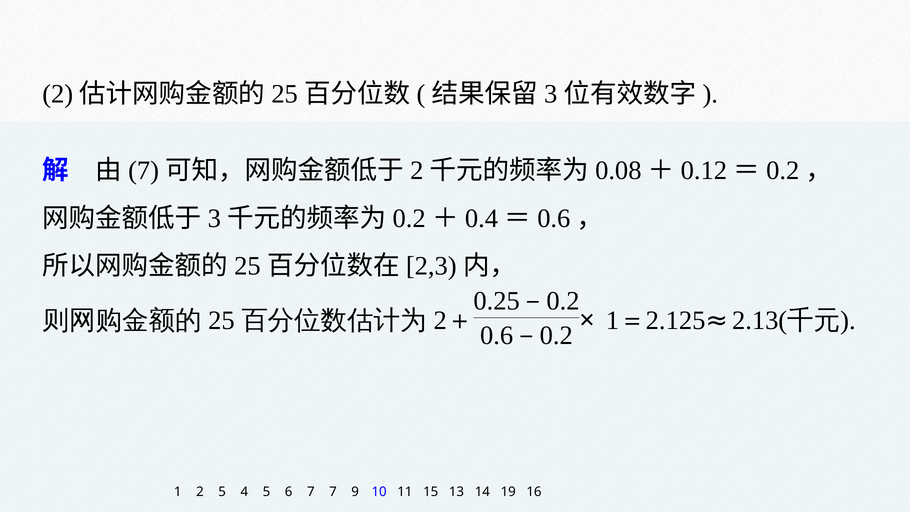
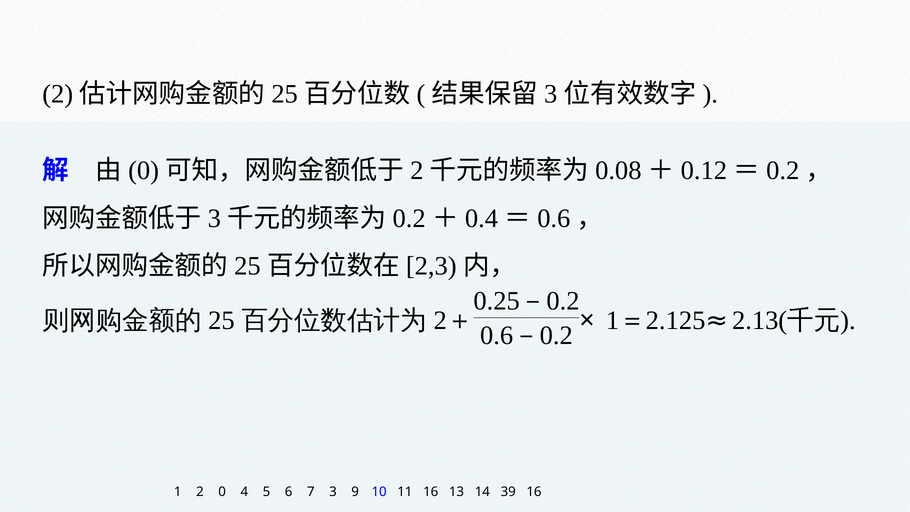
7 at (144, 170): 7 -> 0
2 5: 5 -> 0
7 7: 7 -> 3
11 15: 15 -> 16
19: 19 -> 39
